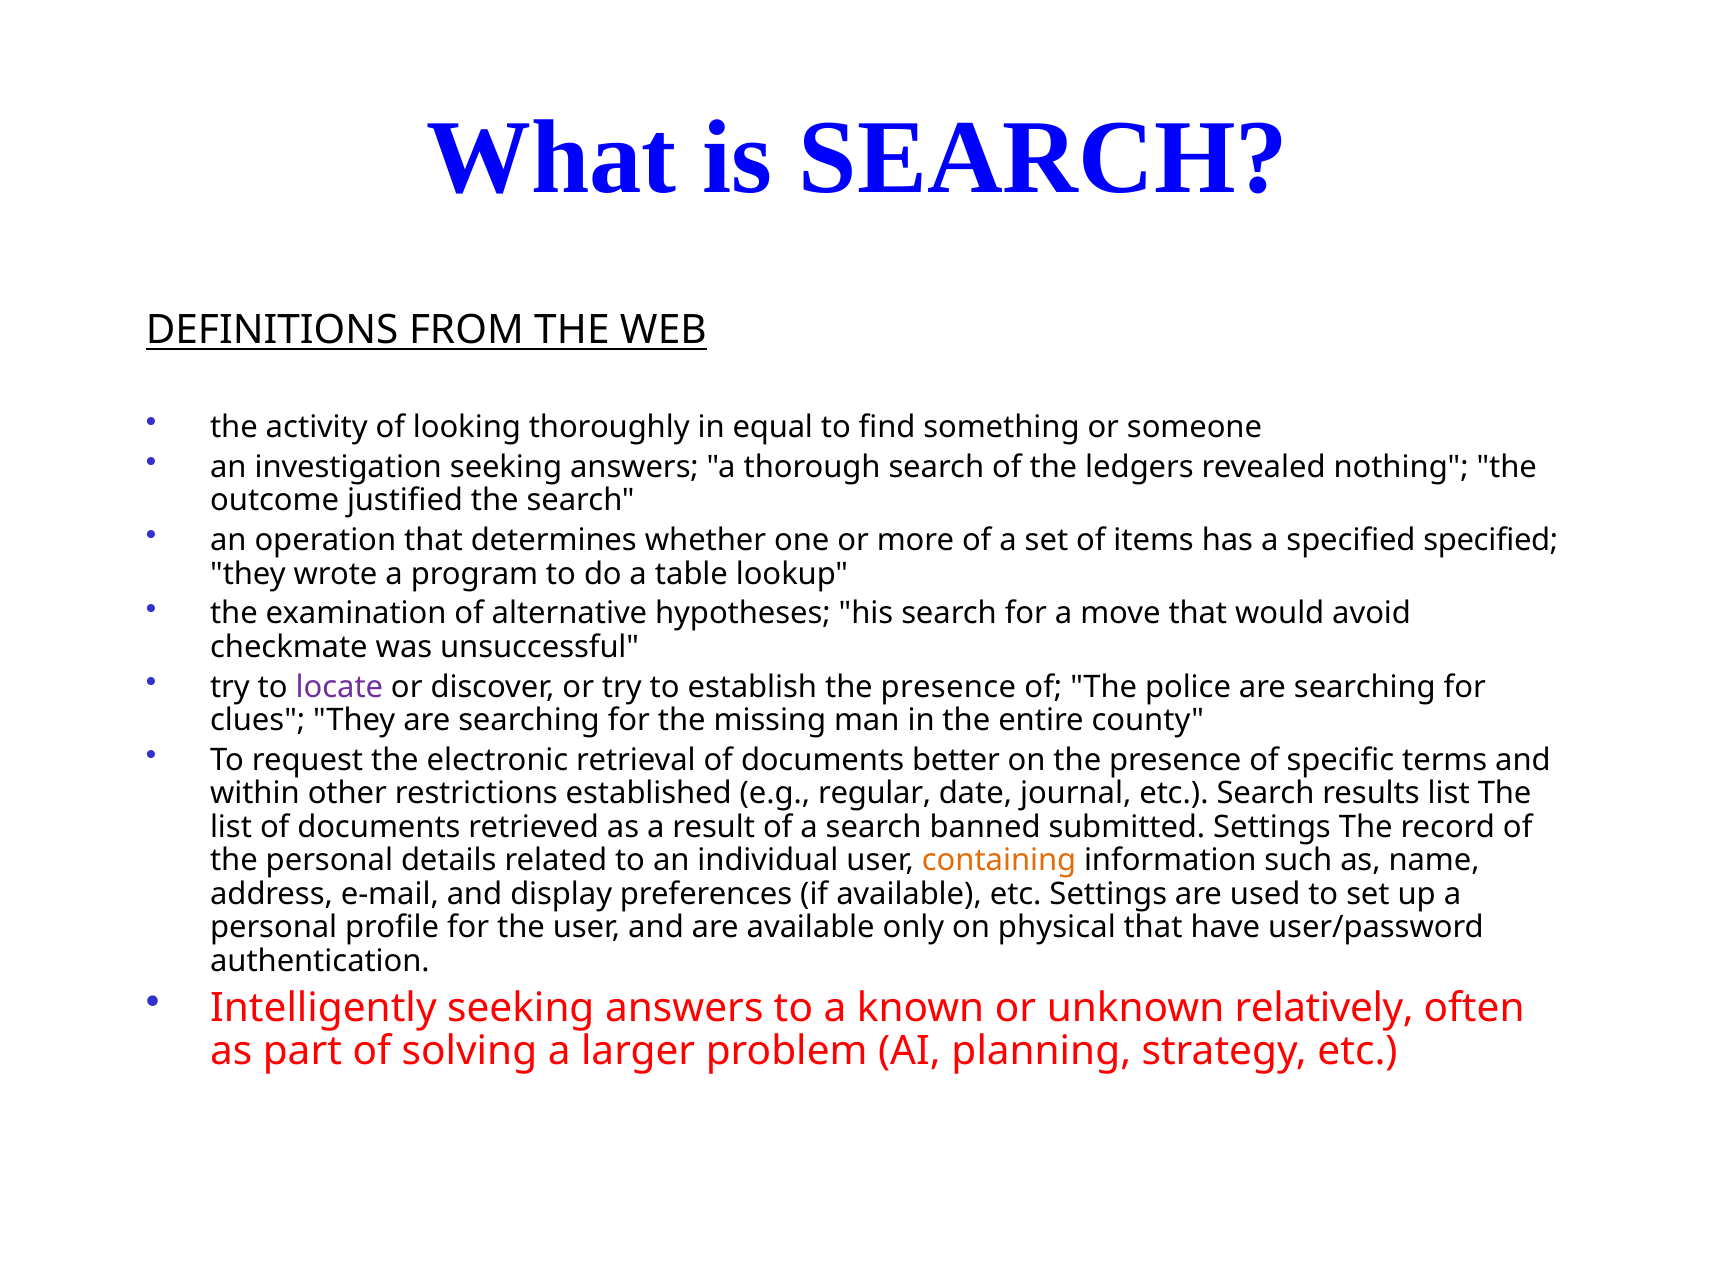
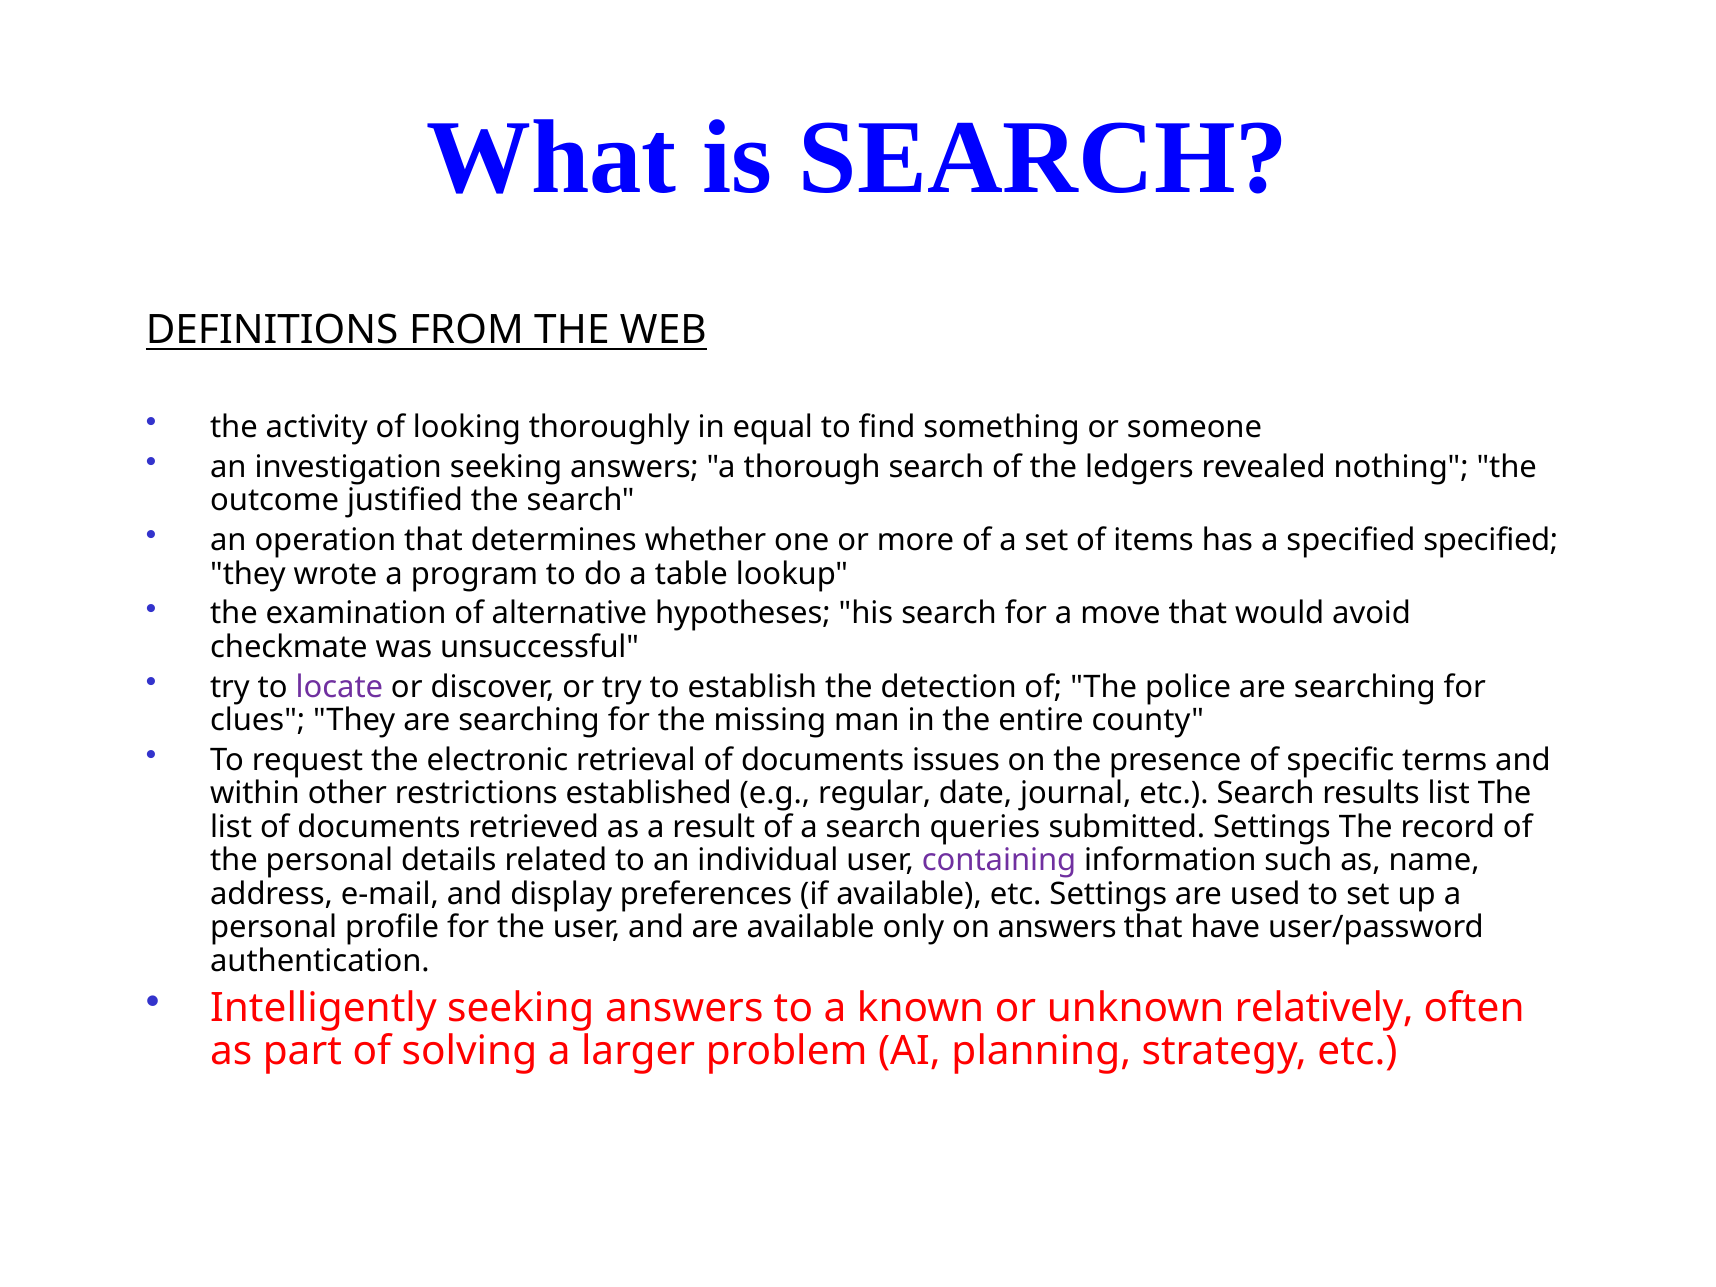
establish the presence: presence -> detection
better: better -> issues
banned: banned -> queries
containing colour: orange -> purple
on physical: physical -> answers
